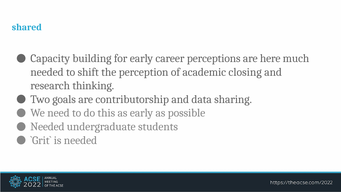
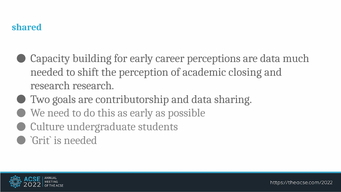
are here: here -> data
research thinking: thinking -> research
Needed at (47, 127): Needed -> Culture
